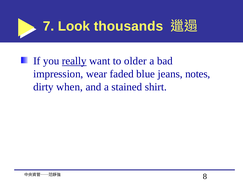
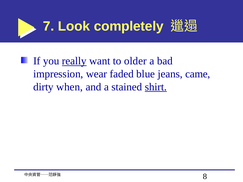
thousands: thousands -> completely
notes: notes -> came
shirt underline: none -> present
